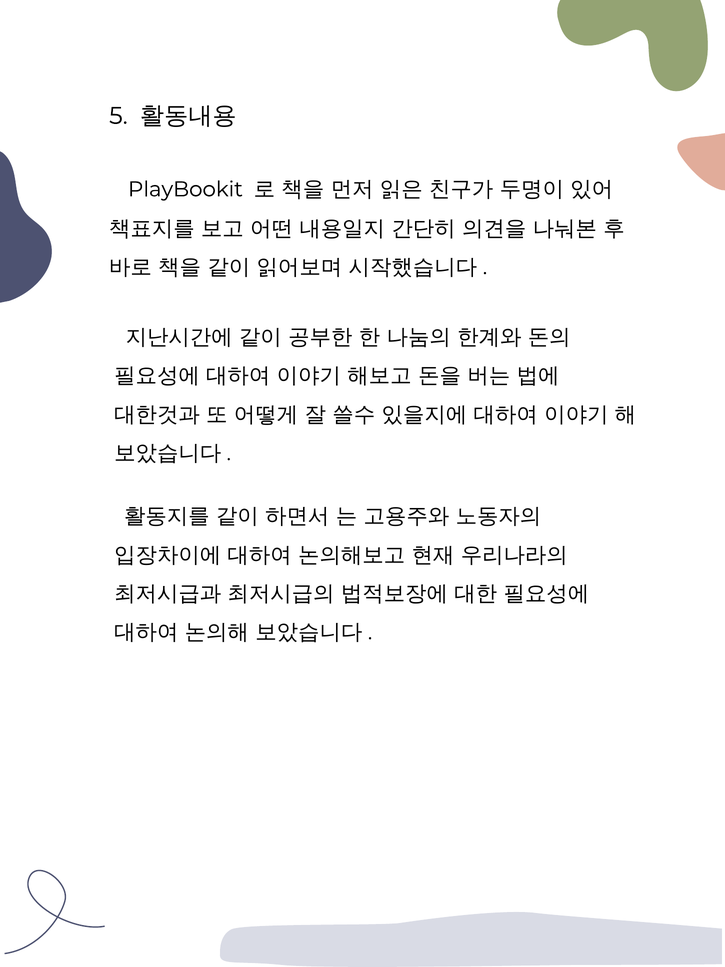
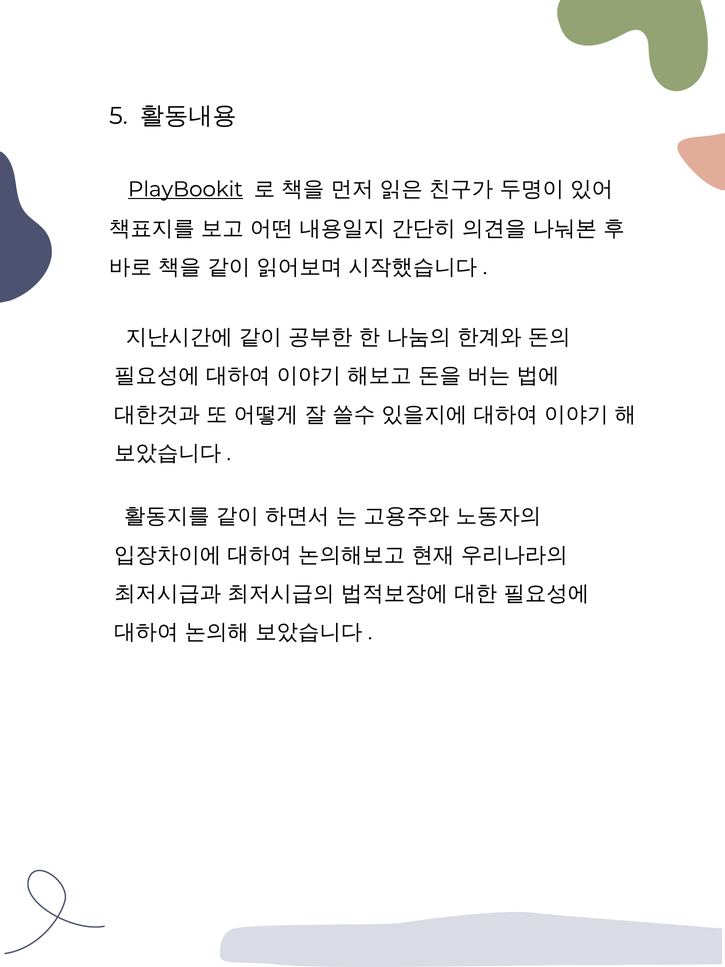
PlayBookit underline: none -> present
